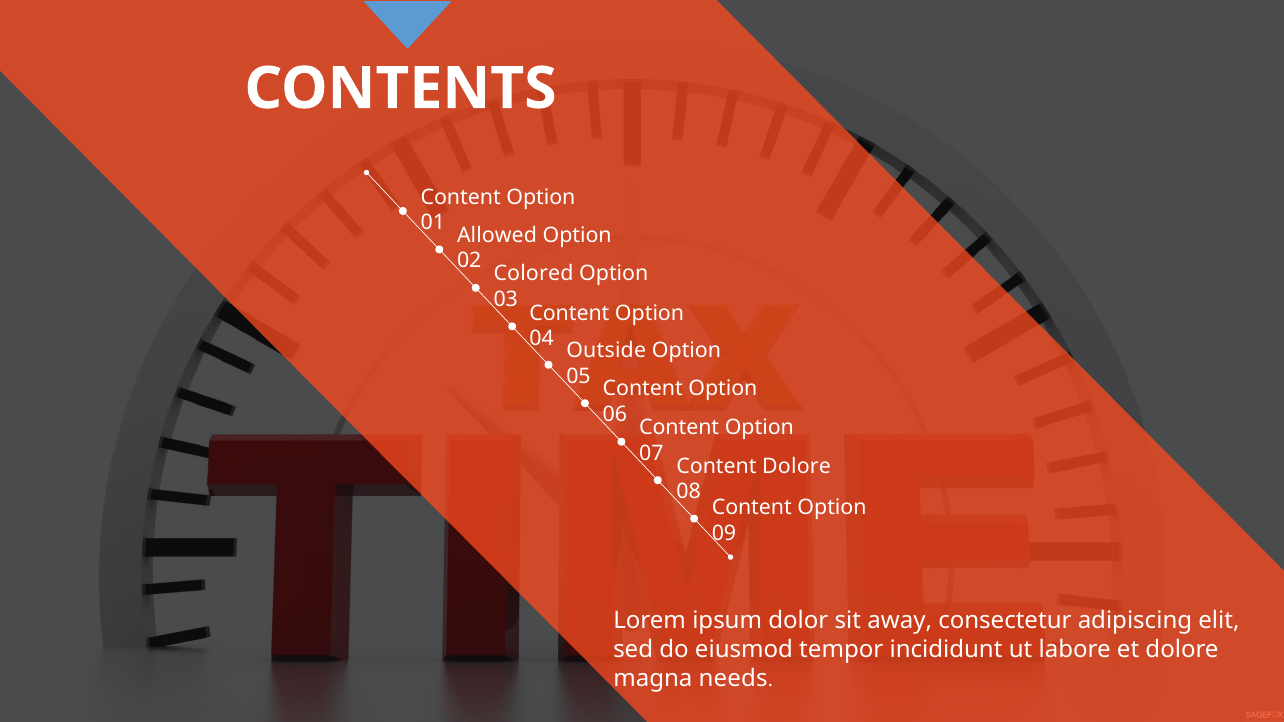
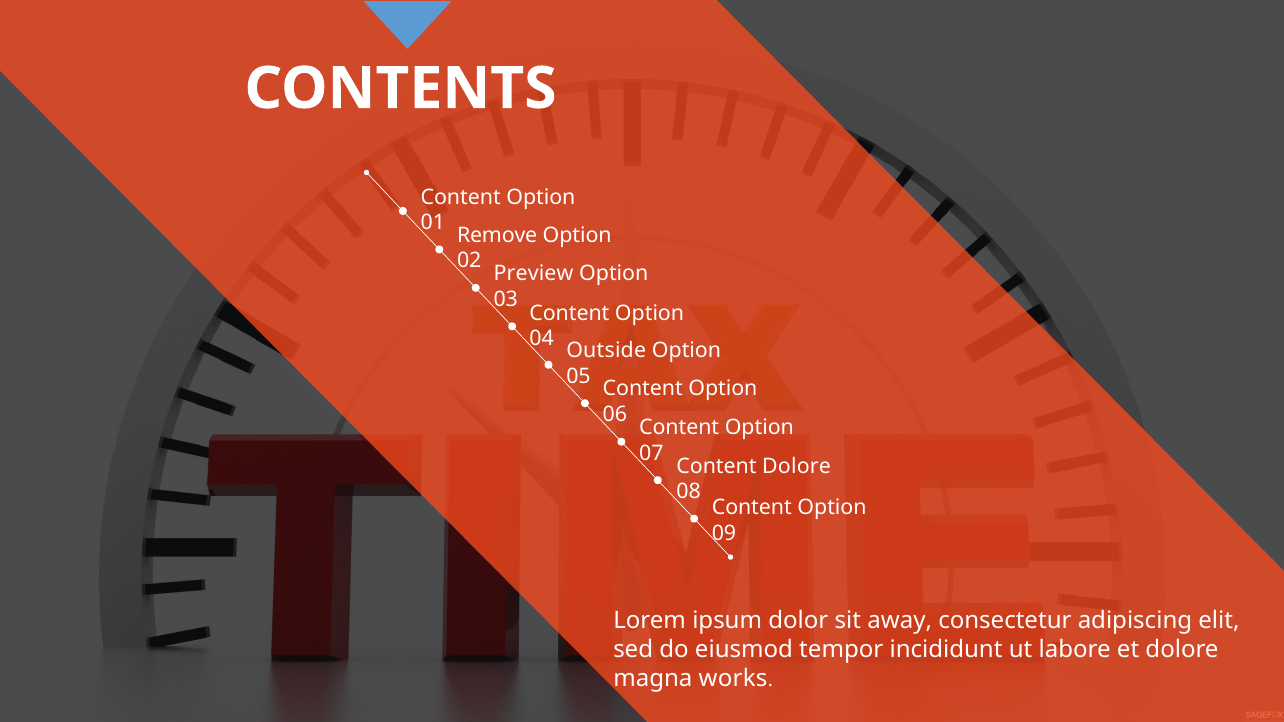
Allowed: Allowed -> Remove
Colored: Colored -> Preview
needs: needs -> works
